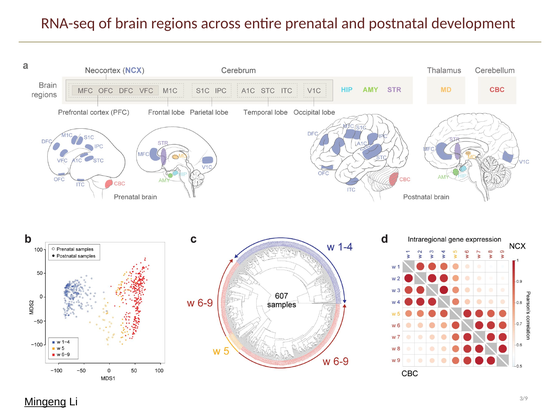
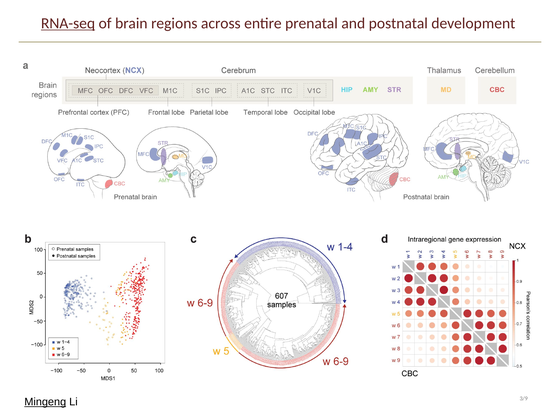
RNA-seq underline: none -> present
